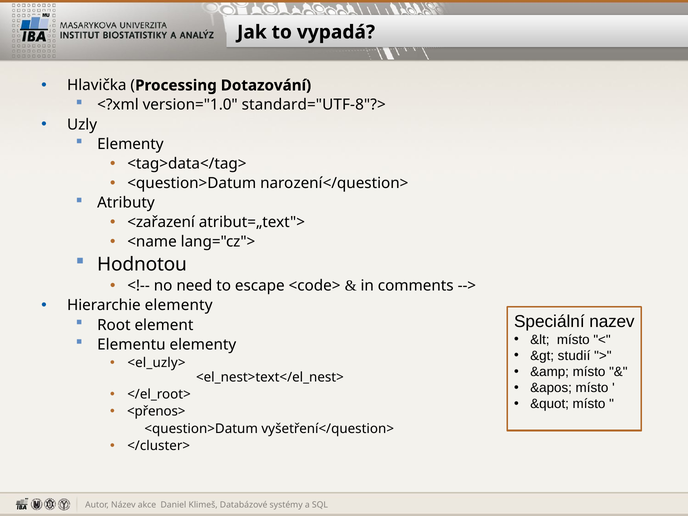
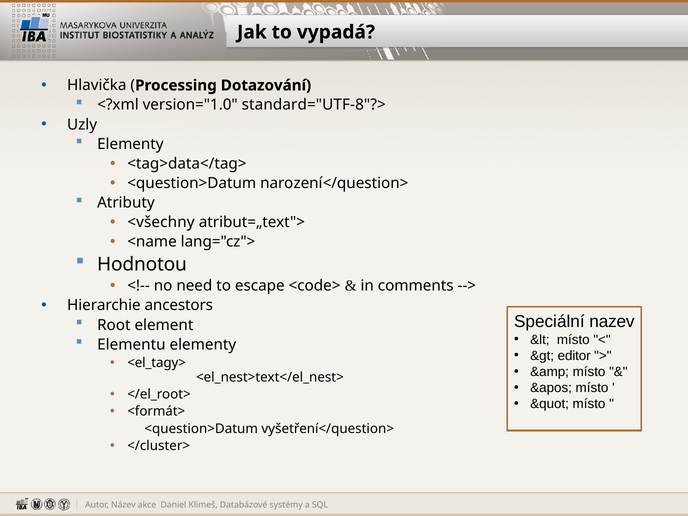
<zařazení: <zařazení -> <všechny
Hierarchie elementy: elementy -> ancestors
studií: studií -> editor
<el_uzly>: <el_uzly> -> <el_tagy>
<přenos>: <přenos> -> <formát>
